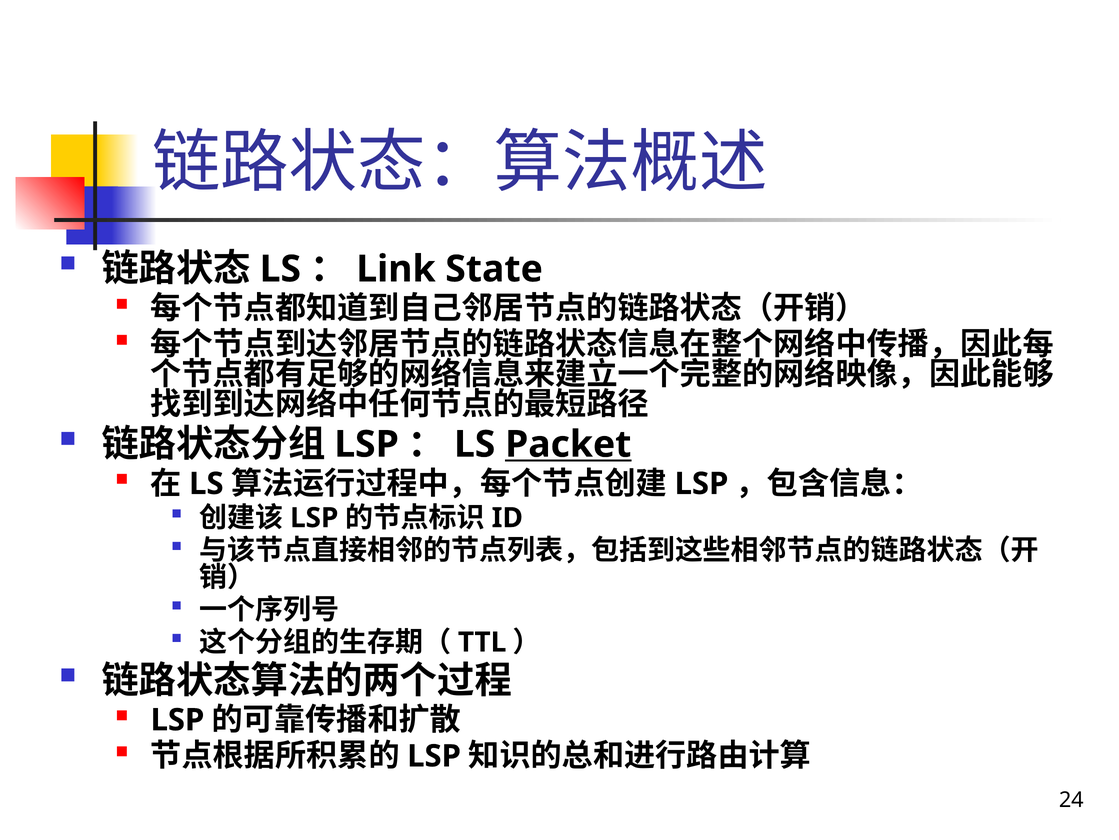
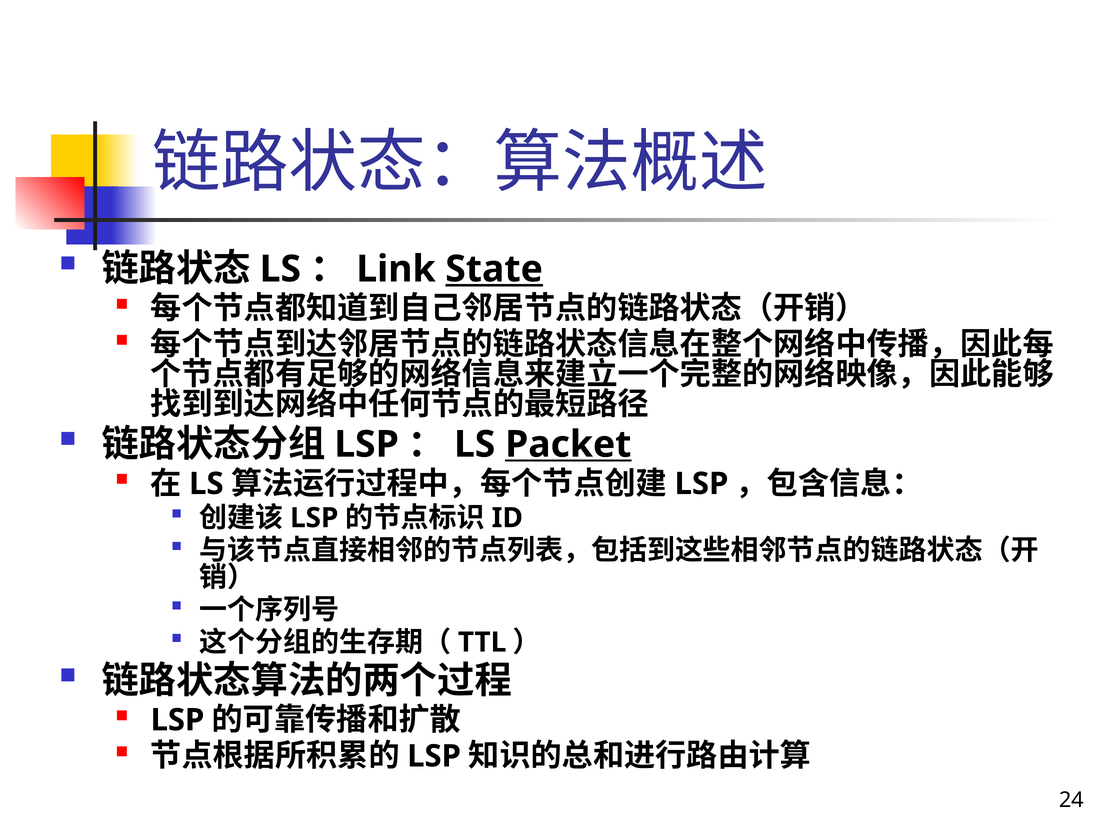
State underline: none -> present
